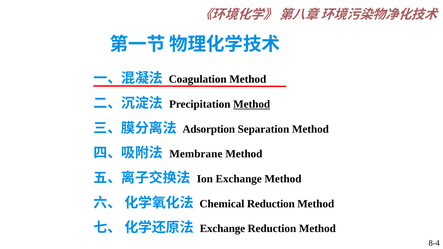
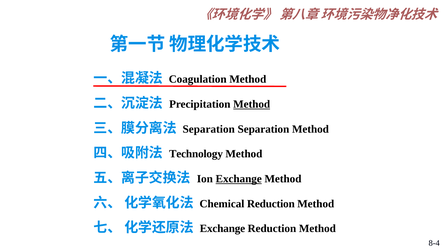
Adsorption at (209, 129): Adsorption -> Separation
Membrane: Membrane -> Technology
Exchange at (239, 179) underline: none -> present
